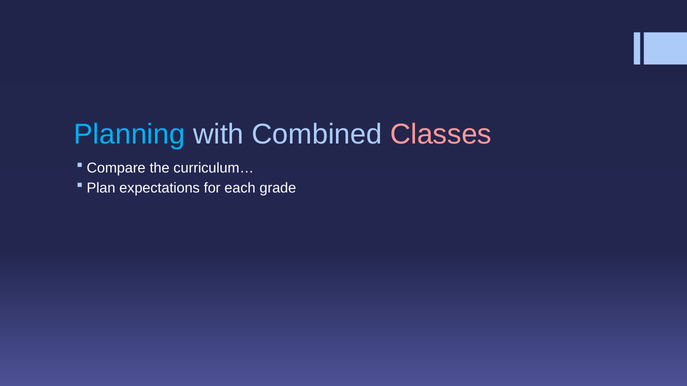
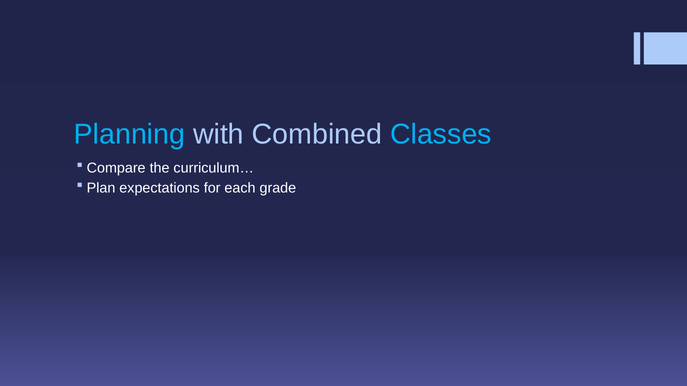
Classes colour: pink -> light blue
